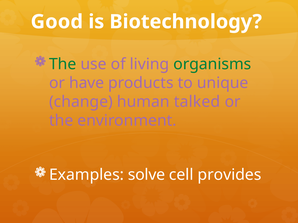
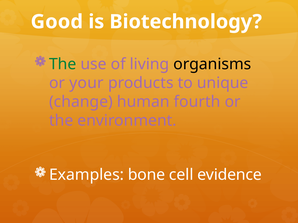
organisms colour: green -> black
have: have -> your
talked: talked -> fourth
solve: solve -> bone
provides: provides -> evidence
